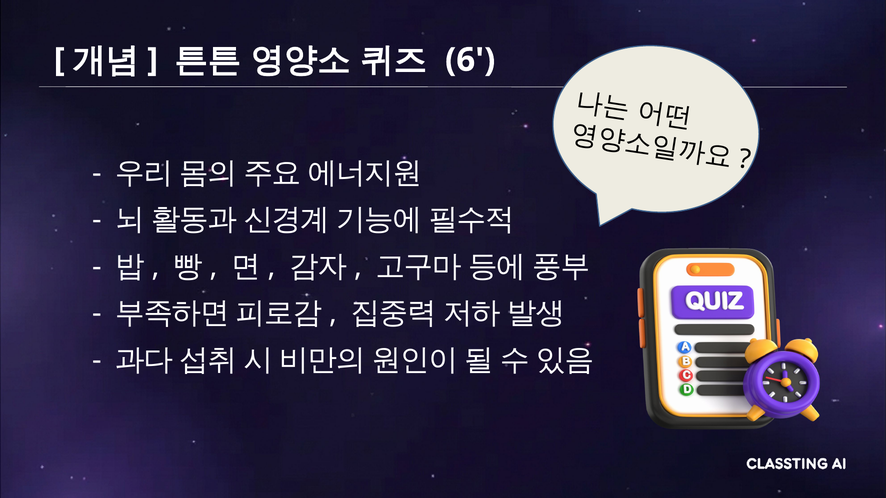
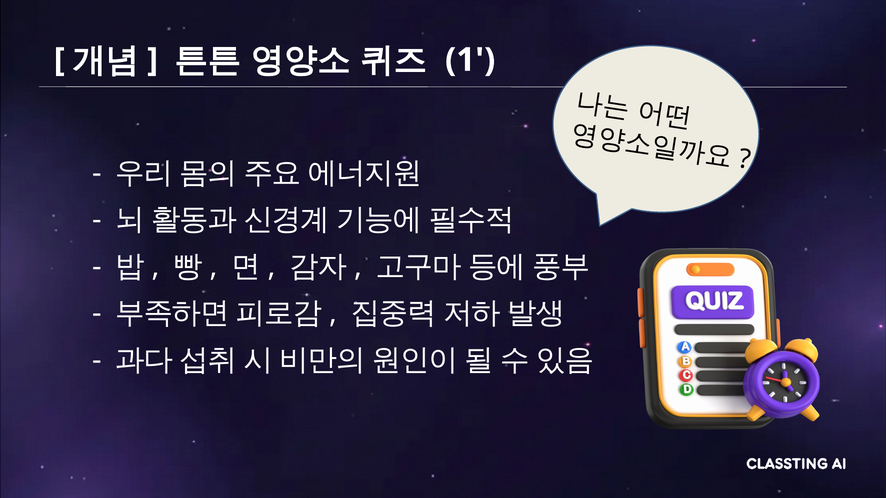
6: 6 -> 1
